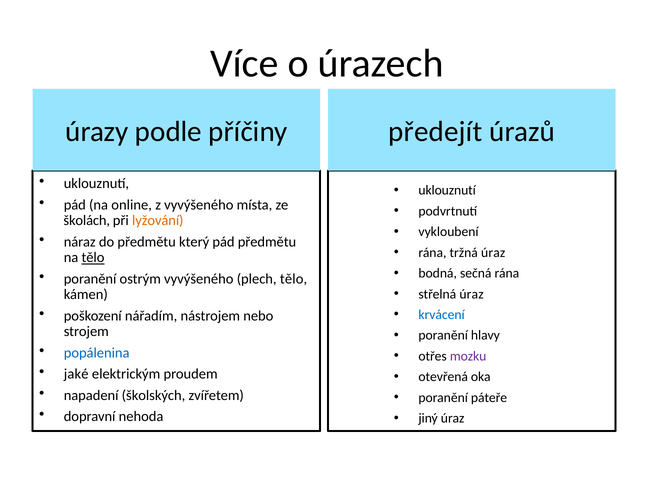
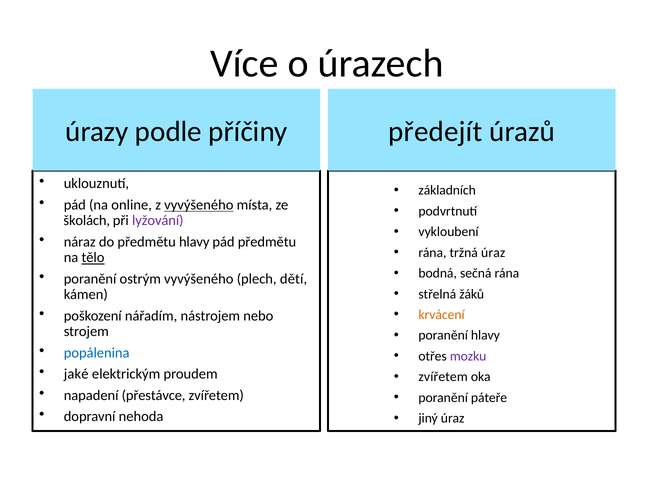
uklouznutí at (447, 190): uklouznutí -> základních
vyvýšeného at (199, 205) underline: none -> present
lyžování colour: orange -> purple
předmětu který: který -> hlavy
plech tělo: tělo -> dětí
střelná úraz: úraz -> žáků
krvácení colour: blue -> orange
otevřená at (443, 377): otevřená -> zvířetem
školských: školských -> přestávce
